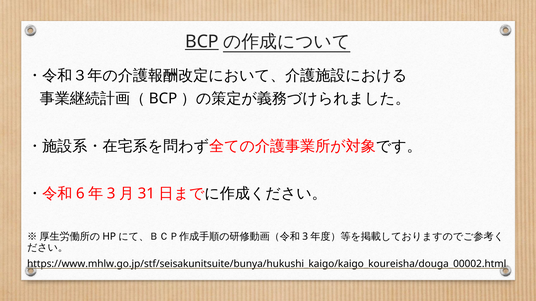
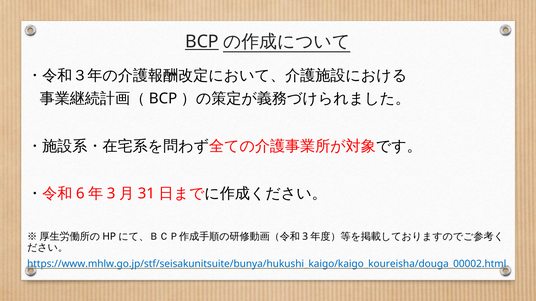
https://www.mhlw.go.jp/stf/seisakunitsuite/bunya/hukushi_kaigo/kaigo_koureisha/douga_00002.html colour: black -> blue
